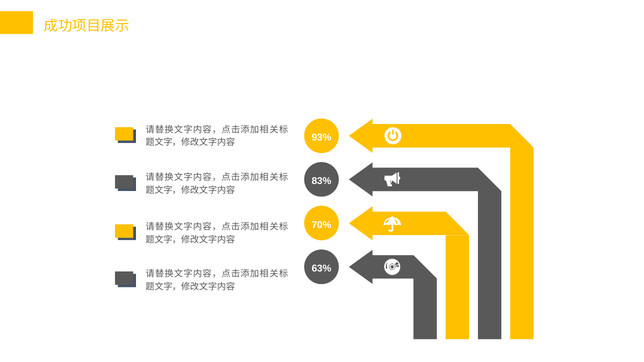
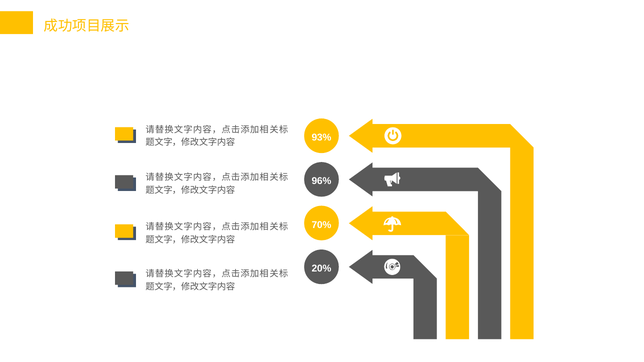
83%: 83% -> 96%
63%: 63% -> 20%
